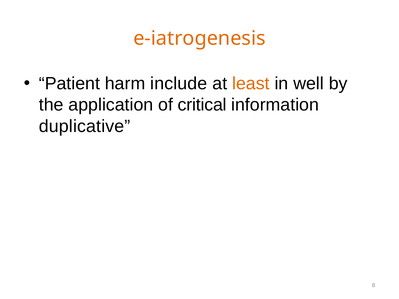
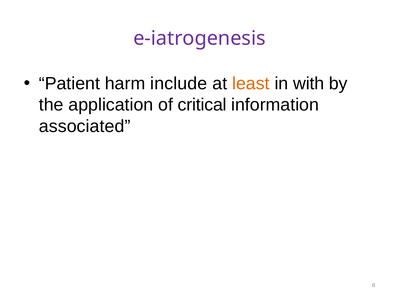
e-iatrogenesis colour: orange -> purple
well: well -> with
duplicative: duplicative -> associated
